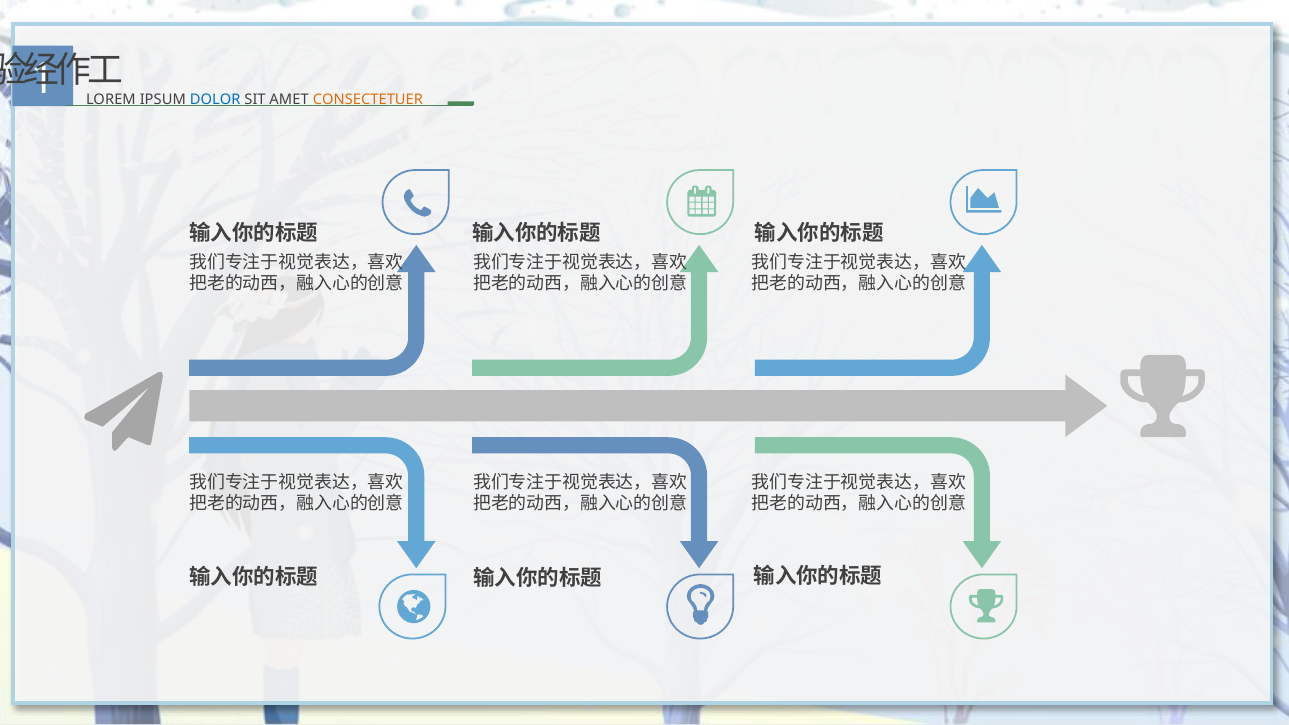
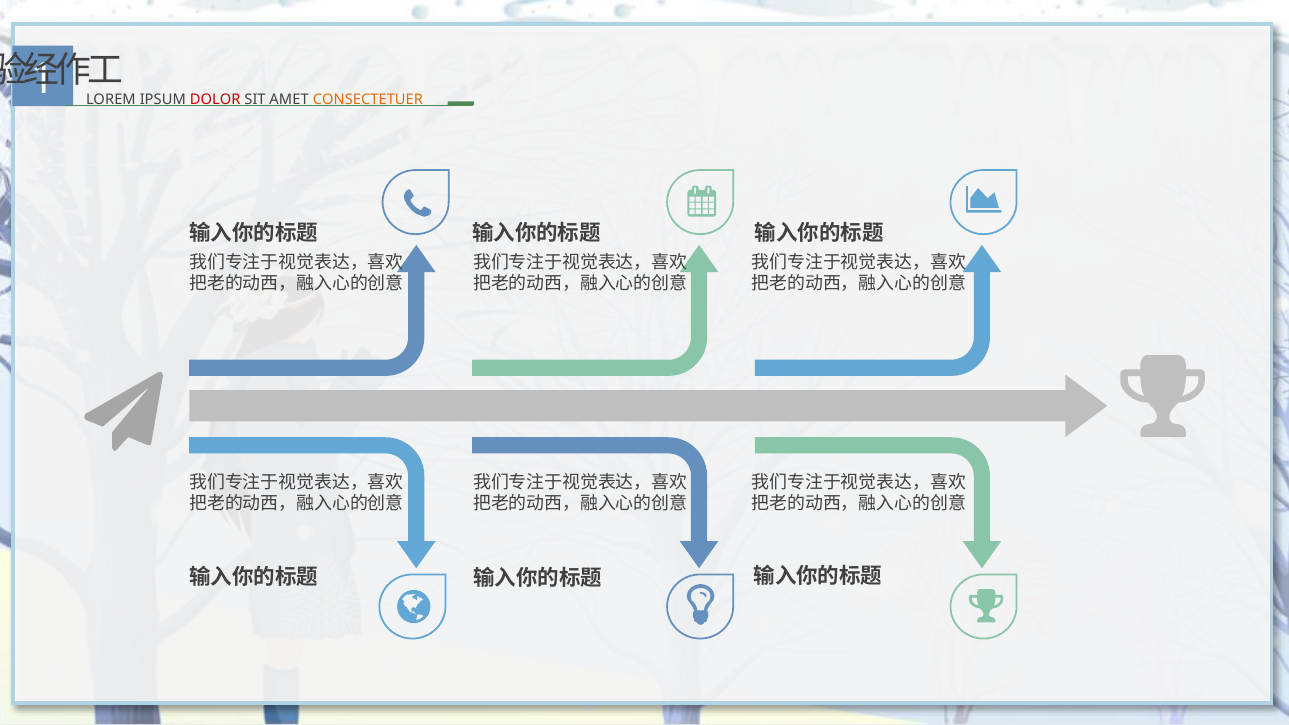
DOLOR colour: blue -> red
